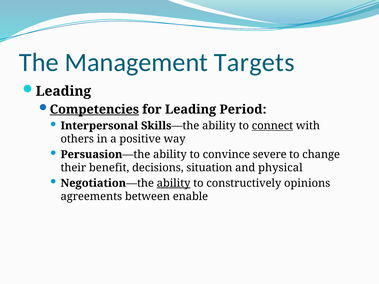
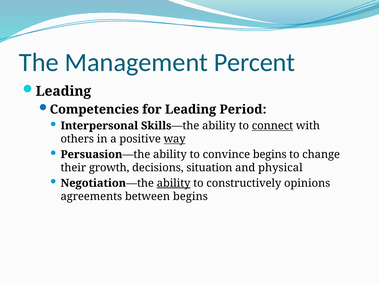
Targets: Targets -> Percent
Competencies underline: present -> none
way underline: none -> present
convince severe: severe -> begins
benefit: benefit -> growth
between enable: enable -> begins
